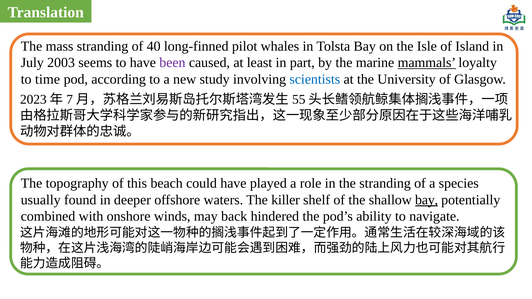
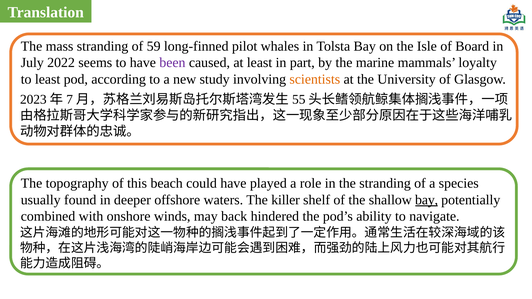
40: 40 -> 59
Island: Island -> Board
2003: 2003 -> 2022
mammals underline: present -> none
to time: time -> least
scientists colour: blue -> orange
